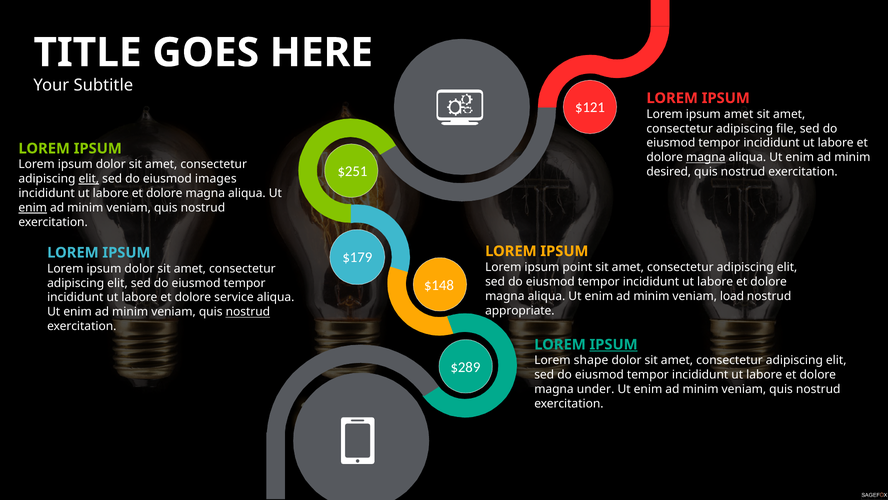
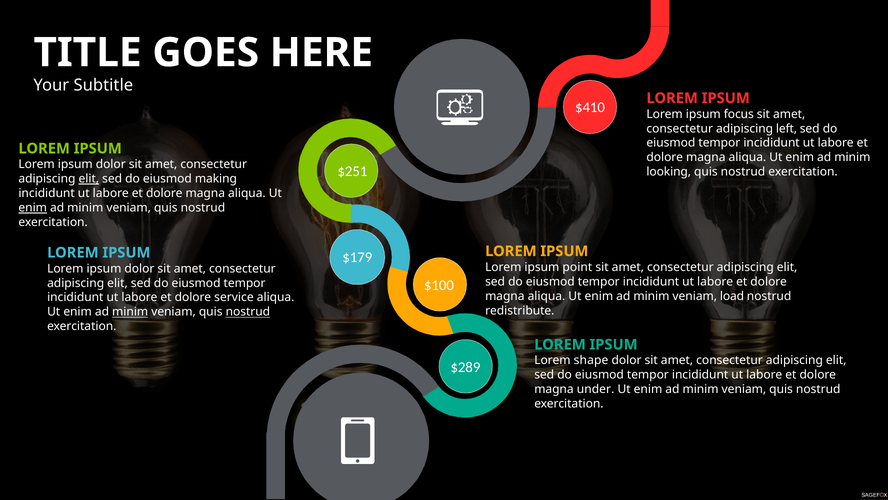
$121: $121 -> $410
ipsum amet: amet -> focus
file: file -> left
magna at (706, 157) underline: present -> none
desired: desired -> looking
images: images -> making
$148: $148 -> $100
appropriate: appropriate -> redistribute
minim at (130, 312) underline: none -> present
IPSUM at (614, 344) underline: present -> none
